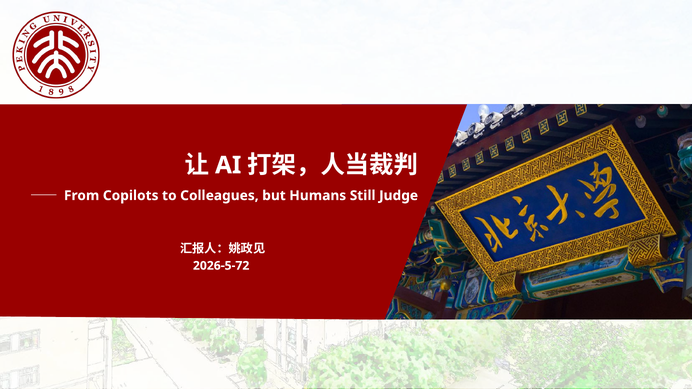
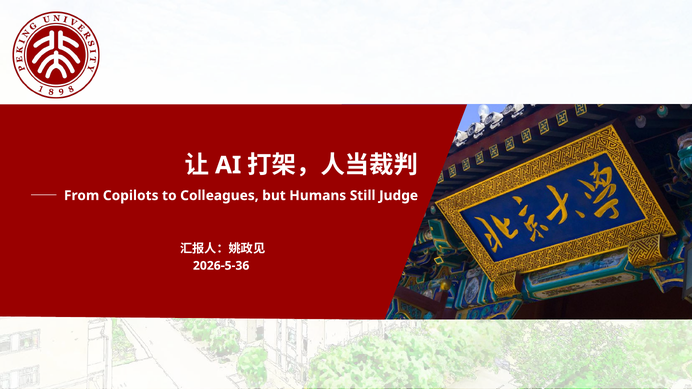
2026-5-72: 2026-5-72 -> 2026-5-36
